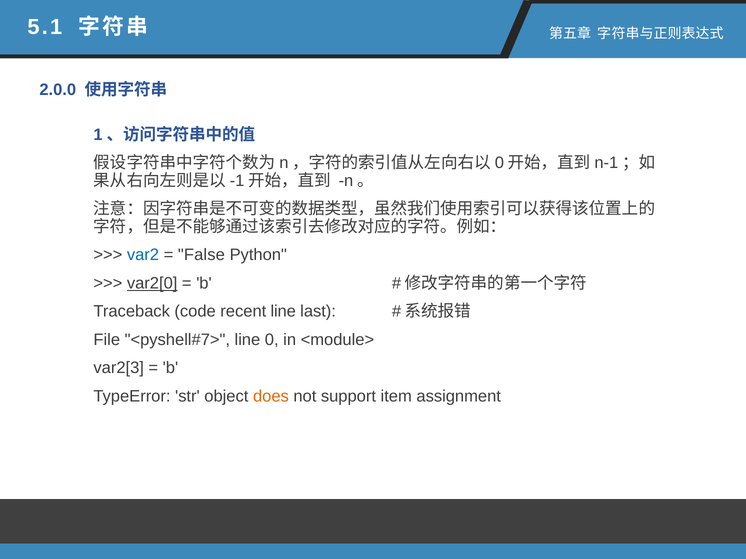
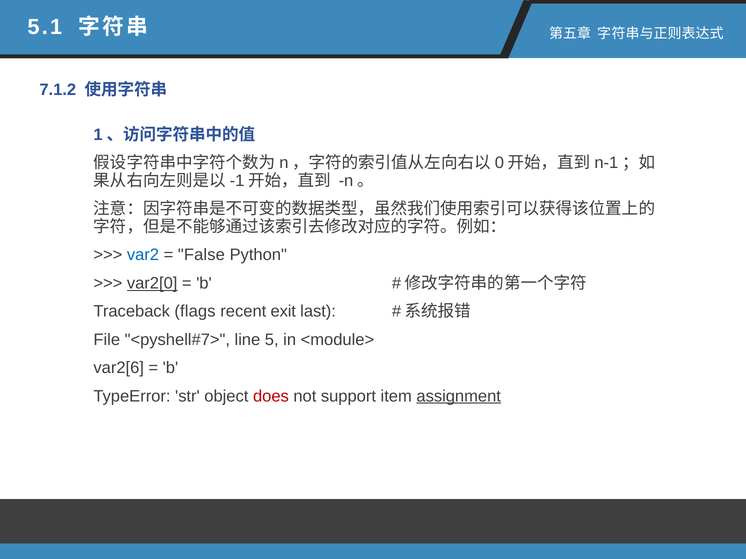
2.0.0: 2.0.0 -> 7.1.2
code: code -> flags
recent line: line -> exit
0: 0 -> 5
var2[3: var2[3 -> var2[6
does colour: orange -> red
assignment underline: none -> present
